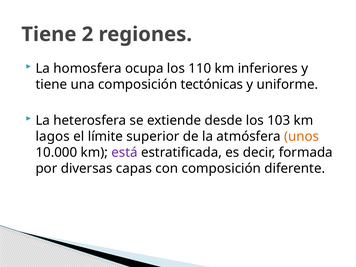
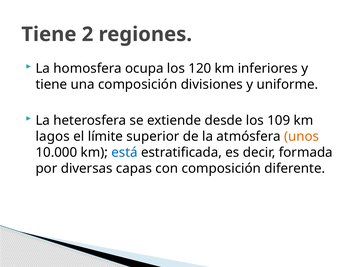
110: 110 -> 120
tectónicas: tectónicas -> divisiones
103: 103 -> 109
está colour: purple -> blue
